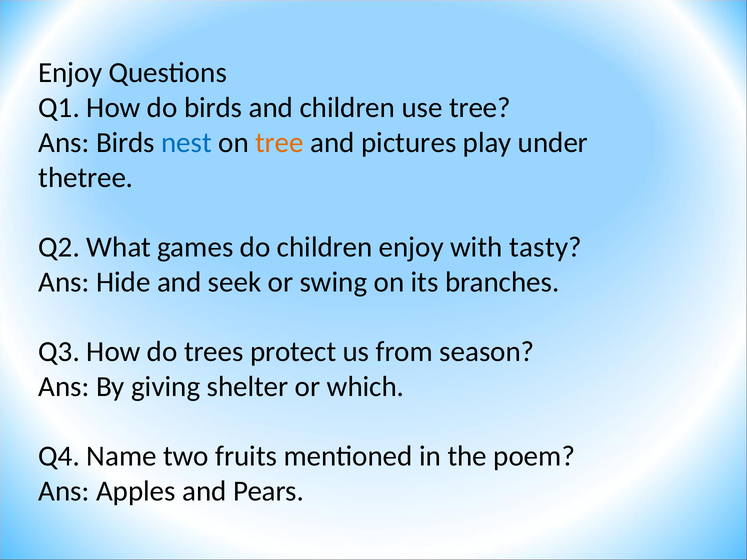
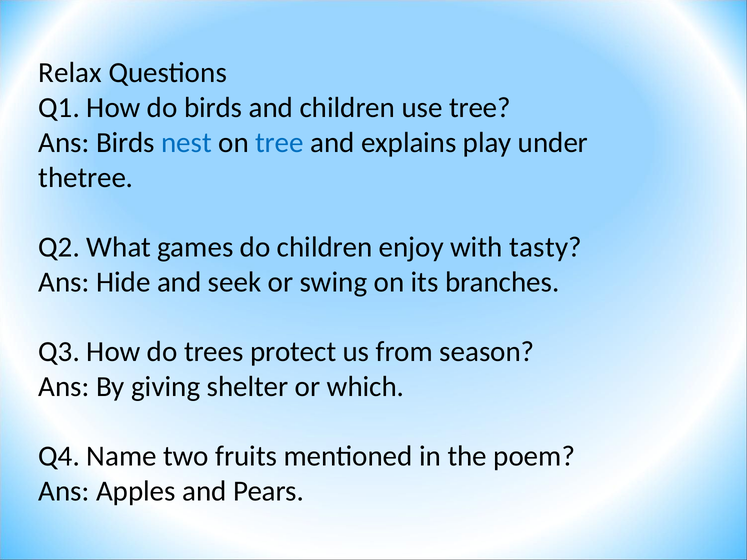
Enjoy at (70, 73): Enjoy -> Relax
tree at (280, 143) colour: orange -> blue
pictures: pictures -> explains
